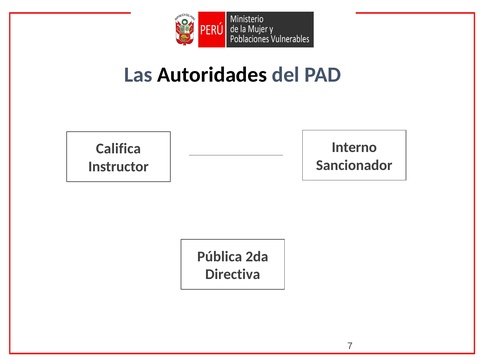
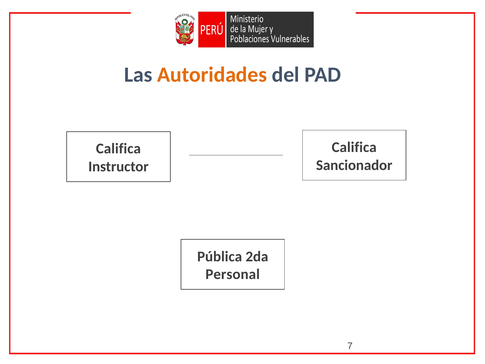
Autoridades colour: black -> orange
Interno at (354, 147): Interno -> Califica
Directiva: Directiva -> Personal
